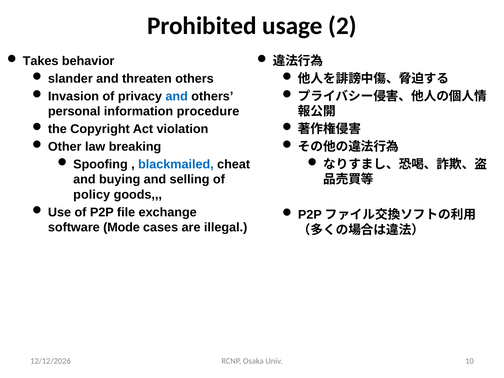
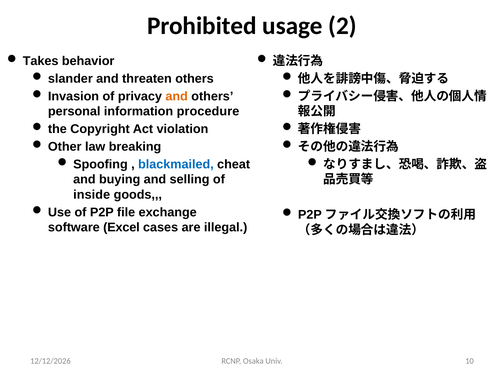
and at (177, 96) colour: blue -> orange
policy: policy -> inside
Mode: Mode -> Excel
